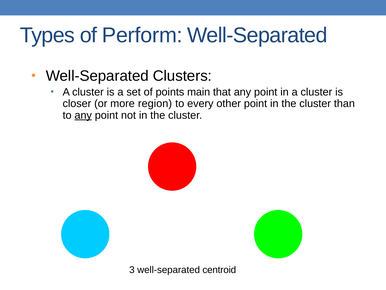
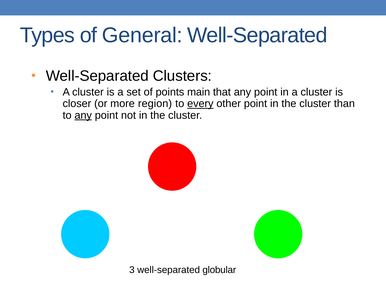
Perform: Perform -> General
every underline: none -> present
centroid: centroid -> globular
